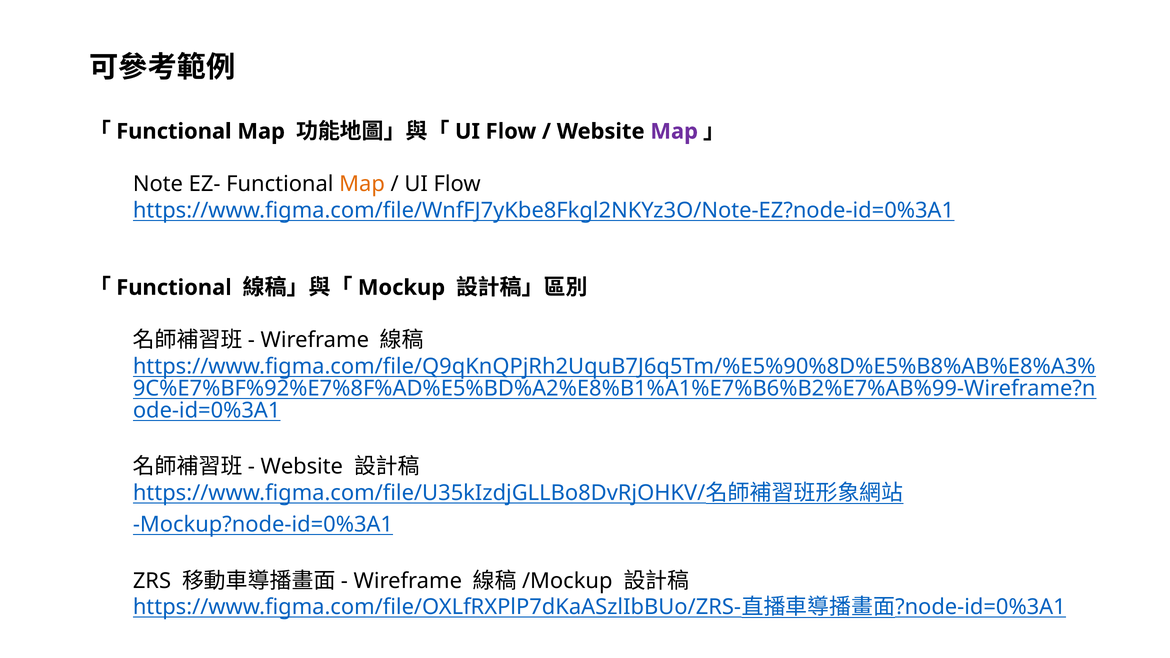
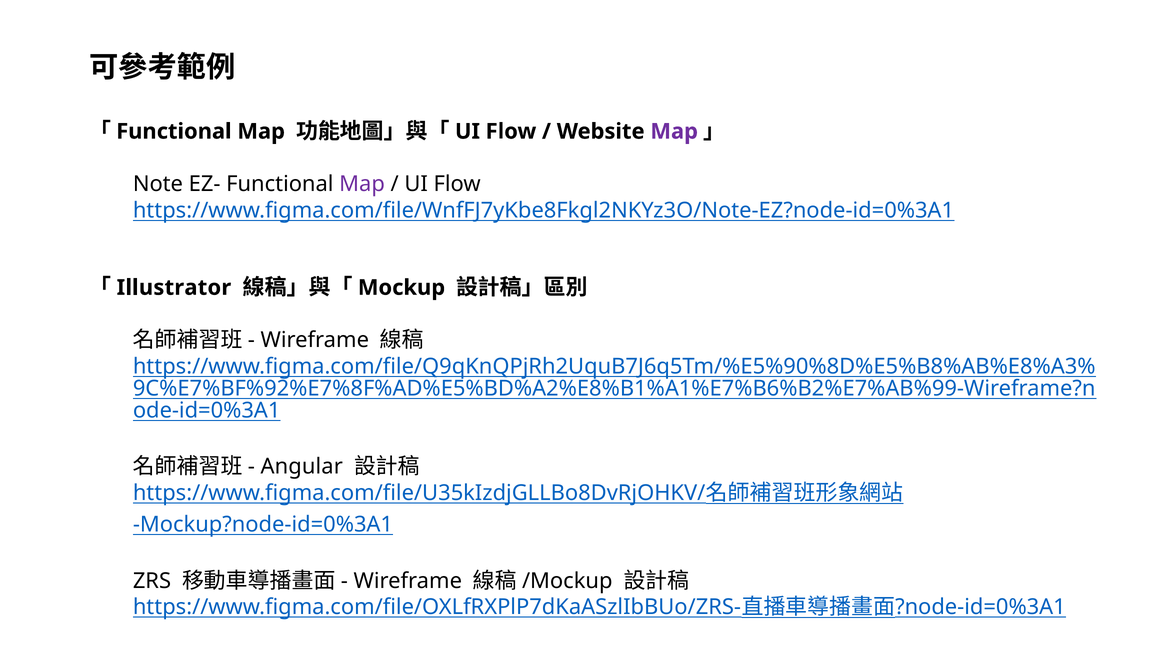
Map at (362, 184) colour: orange -> purple
Functional at (174, 288): Functional -> Illustrator
Website at (302, 467): Website -> Angular
